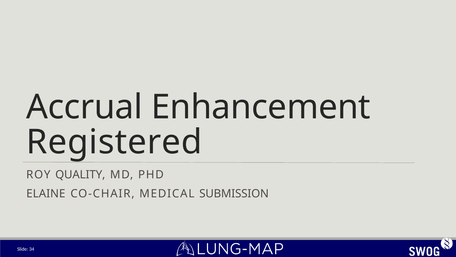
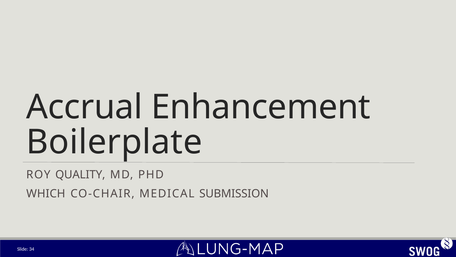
Registered: Registered -> Boilerplate
ELAINE: ELAINE -> WHICH
